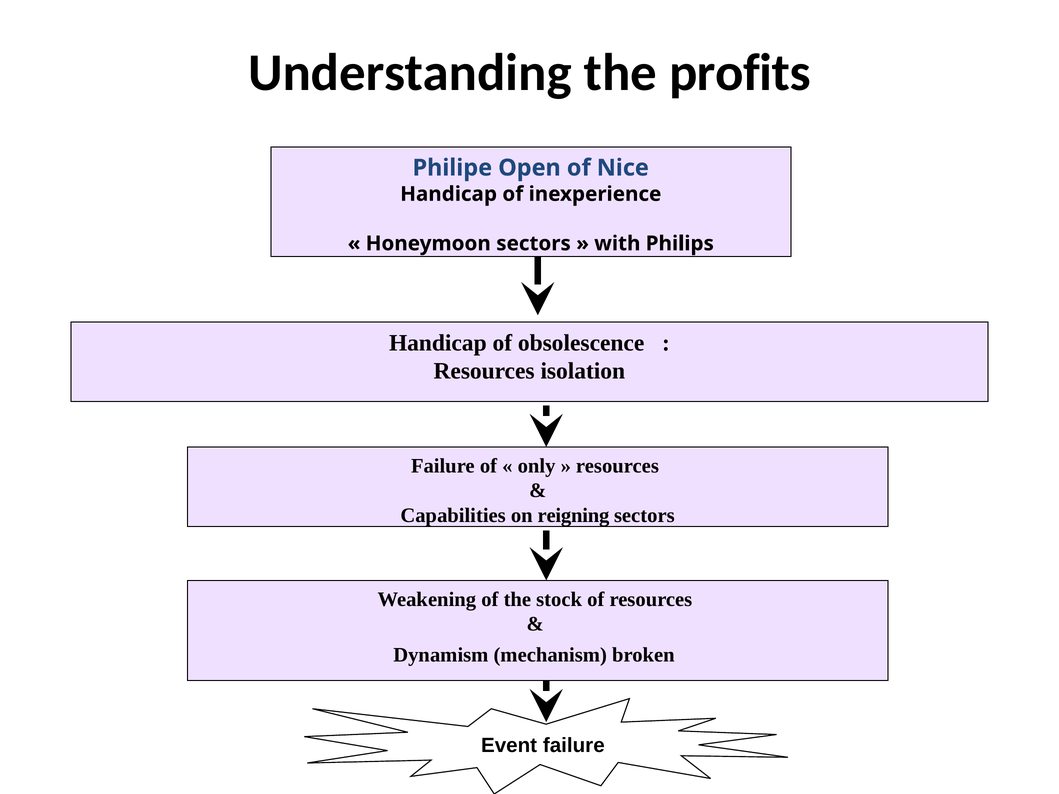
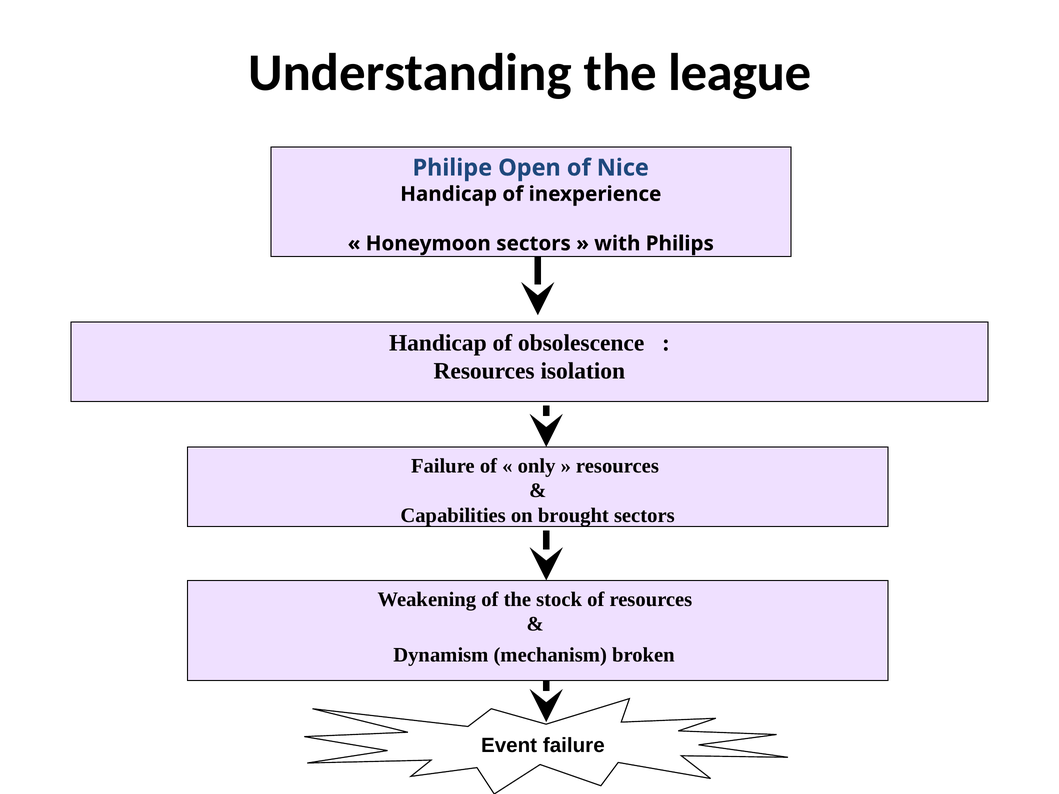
profits: profits -> league
reigning: reigning -> brought
